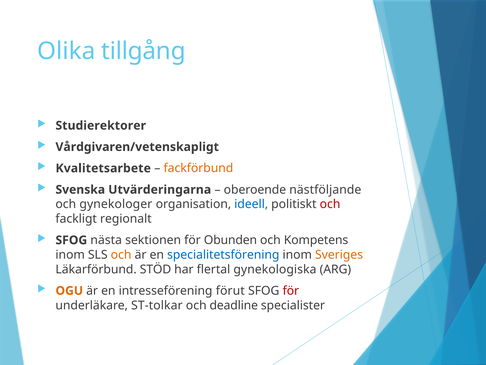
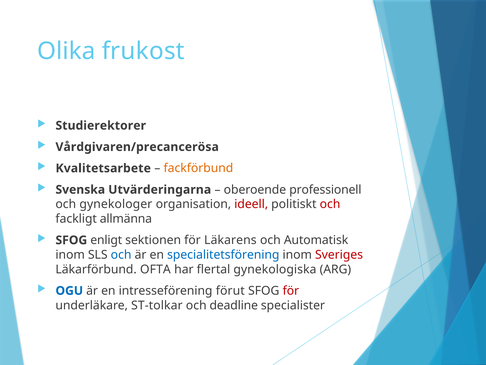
tillgång: tillgång -> frukost
Vårdgivaren/vetenskapligt: Vårdgivaren/vetenskapligt -> Vårdgivaren/precancerösa
nästföljande: nästföljande -> professionell
ideell colour: blue -> red
regionalt: regionalt -> allmänna
nästa: nästa -> enligt
Obunden: Obunden -> Läkarens
Kompetens: Kompetens -> Automatisk
och at (121, 254) colour: orange -> blue
Sveriges colour: orange -> red
STÖD: STÖD -> OFTA
OGU colour: orange -> blue
